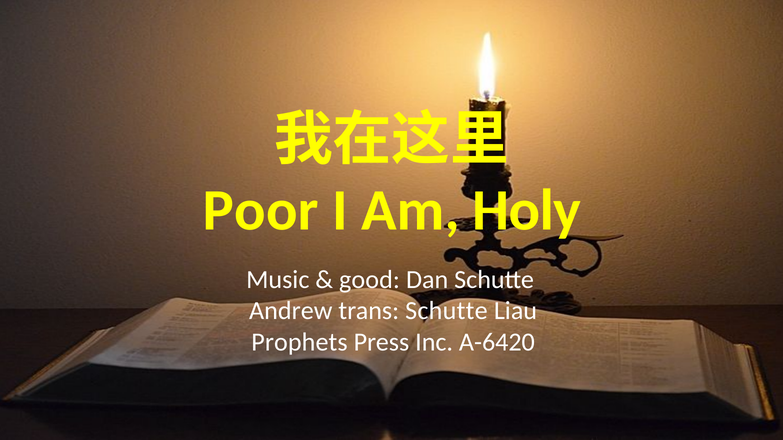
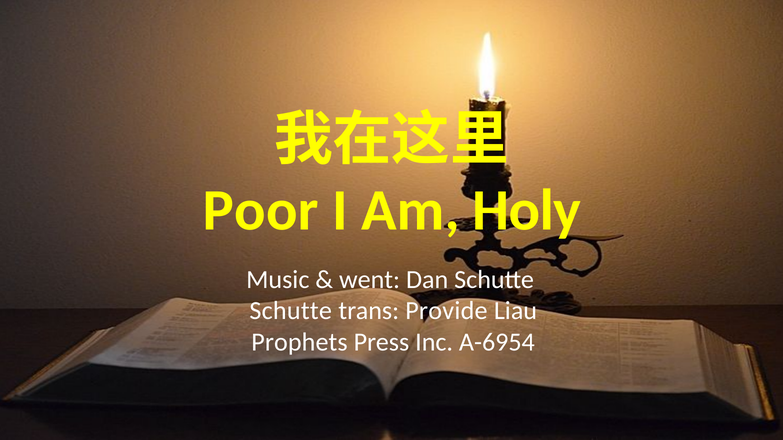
good: good -> went
Andrew at (291, 311): Andrew -> Schutte
trans Schutte: Schutte -> Provide
A-6420: A-6420 -> A-6954
